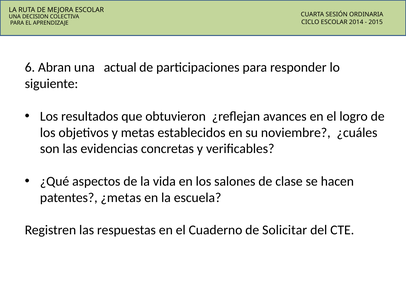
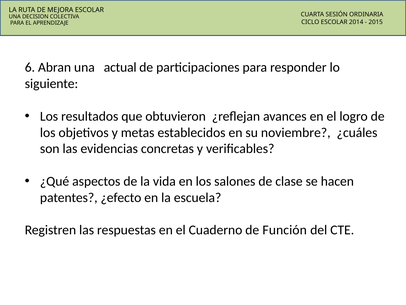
¿metas: ¿metas -> ¿efecto
Solicitar: Solicitar -> Función
